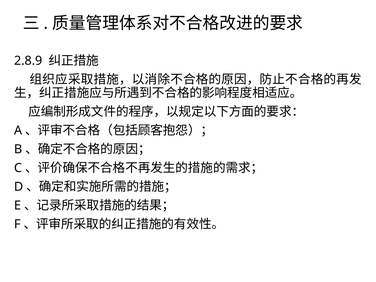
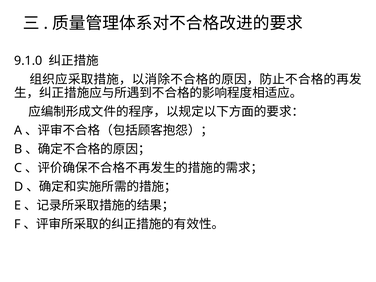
2.8.9: 2.8.9 -> 9.1.0
